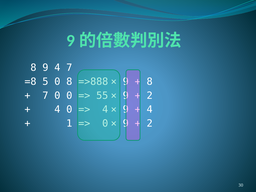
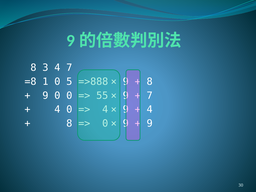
8 9: 9 -> 3
5: 5 -> 1
0 8: 8 -> 5
7 at (45, 96): 7 -> 9
2 at (150, 96): 2 -> 7
1 at (69, 123): 1 -> 8
2 at (150, 123): 2 -> 9
